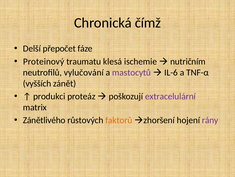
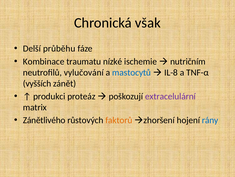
čímž: čímž -> však
přepočet: přepočet -> průběhu
Proteinový: Proteinový -> Kombinace
klesá: klesá -> nízké
mastocytů colour: purple -> blue
IL-6: IL-6 -> IL-8
rány colour: purple -> blue
